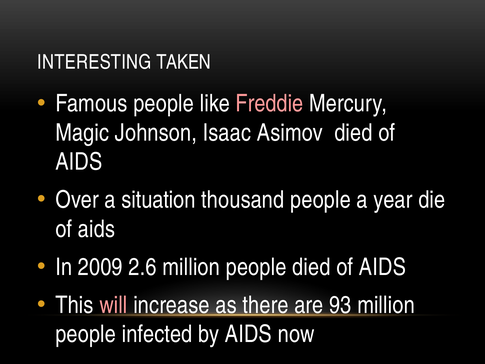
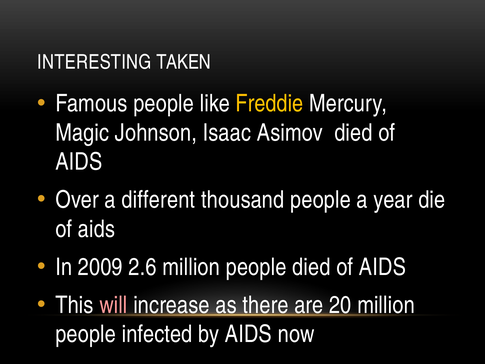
Freddie colour: pink -> yellow
situation: situation -> different
93: 93 -> 20
